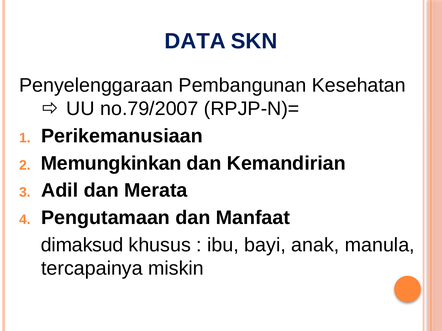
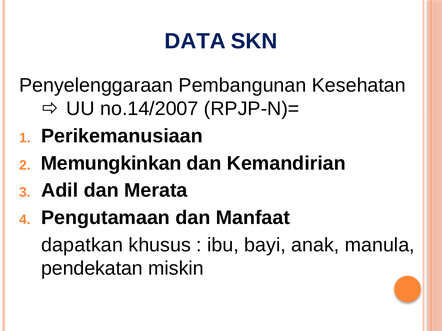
no.79/2007: no.79/2007 -> no.14/2007
dimaksud: dimaksud -> dapatkan
tercapainya: tercapainya -> pendekatan
